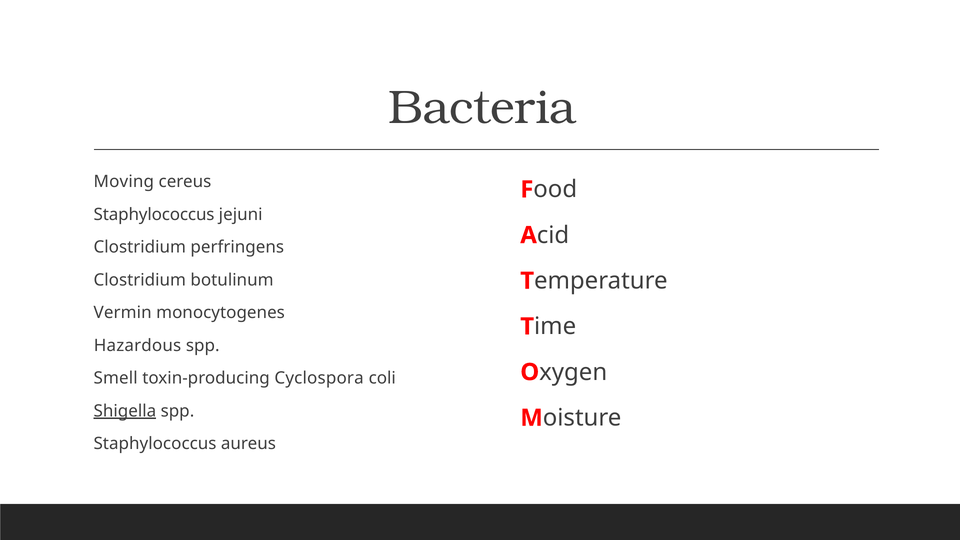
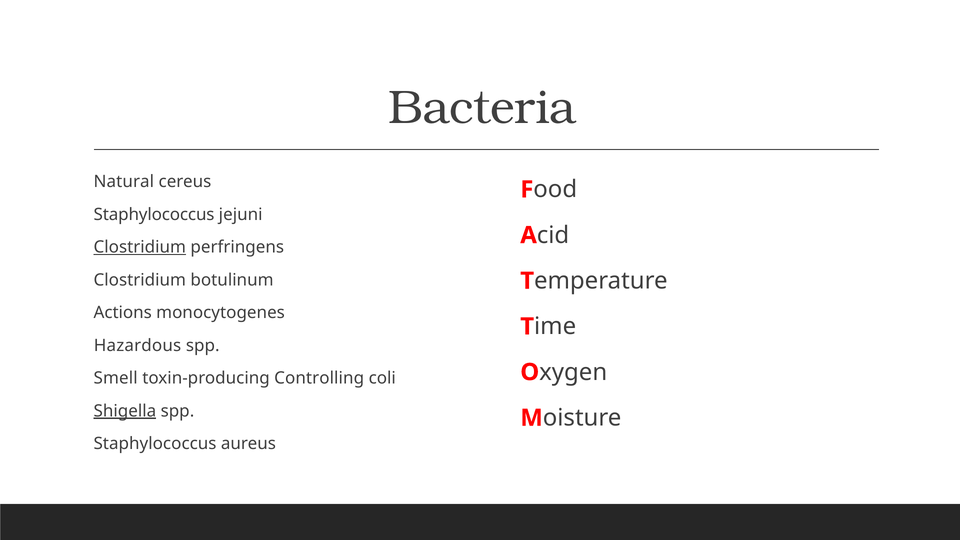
Moving: Moving -> Natural
Clostridium at (140, 247) underline: none -> present
Vermin: Vermin -> Actions
Cyclospora: Cyclospora -> Controlling
